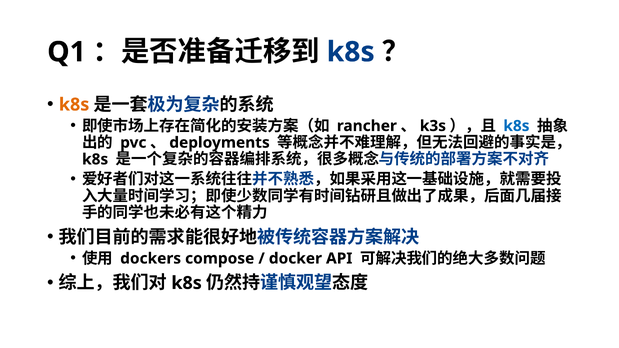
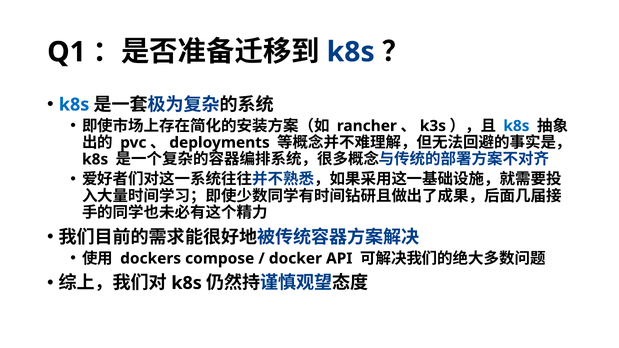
k8s at (74, 105) colour: orange -> blue
